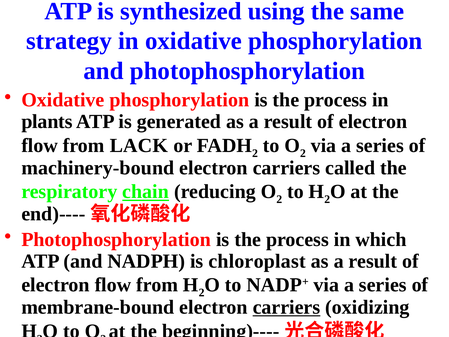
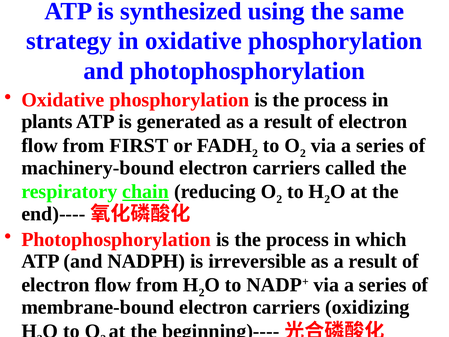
LACK: LACK -> FIRST
chloroplast: chloroplast -> irreversible
carriers at (286, 307) underline: present -> none
